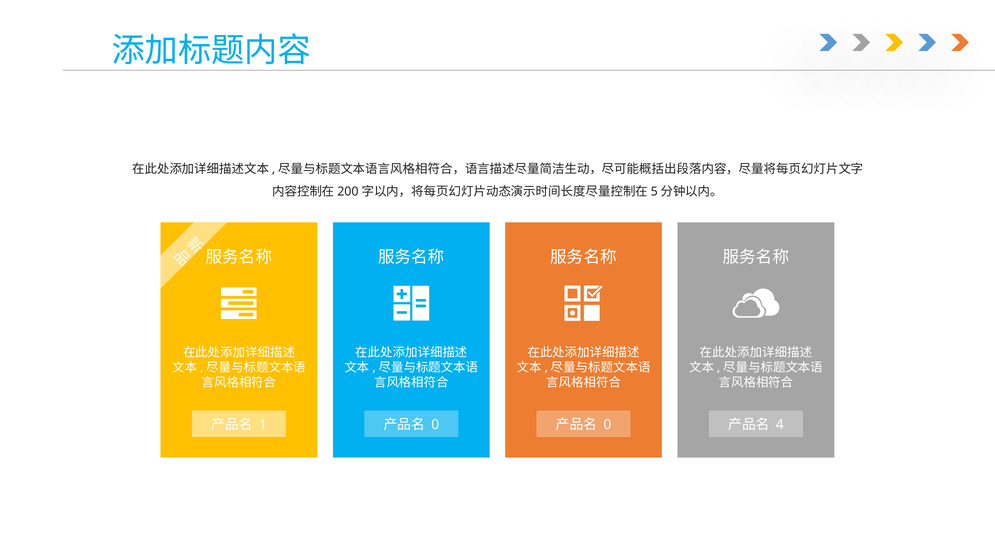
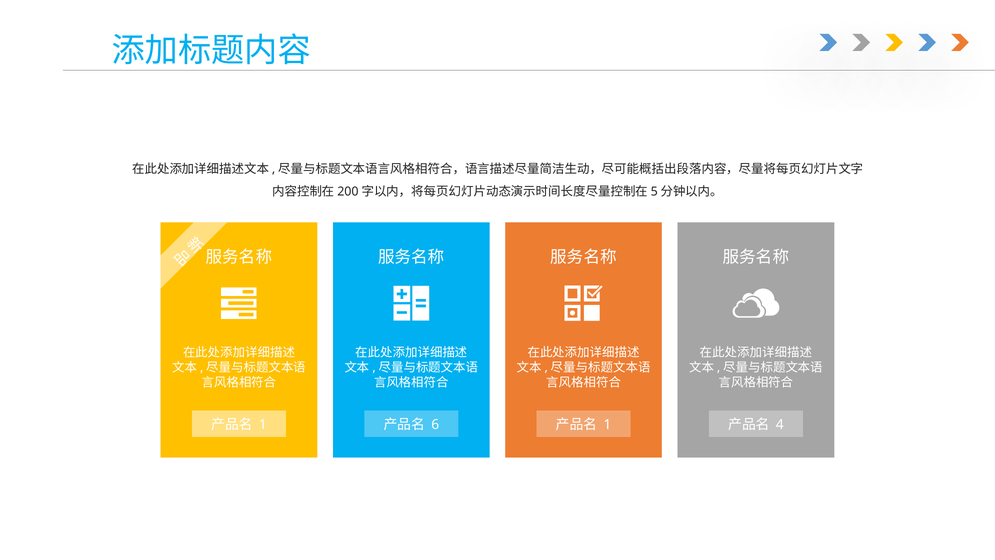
0 at (435, 424): 0 -> 6
0 at (607, 424): 0 -> 1
